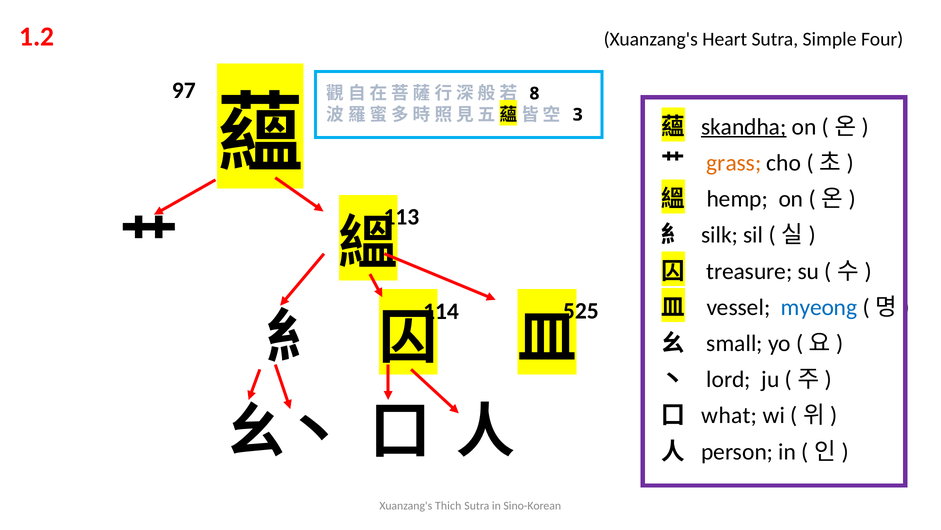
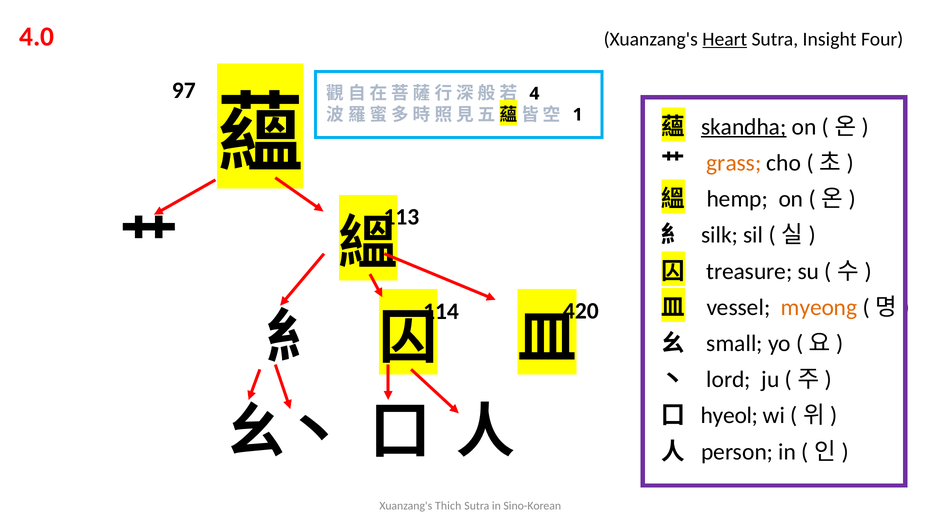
1.2: 1.2 -> 4.0
Heart underline: none -> present
Simple: Simple -> Insight
8: 8 -> 4
3: 3 -> 1
myeong colour: blue -> orange
525: 525 -> 420
what: what -> hyeol
